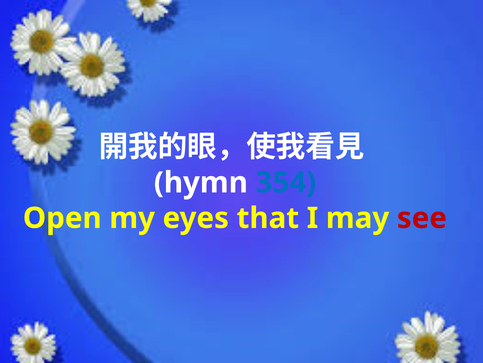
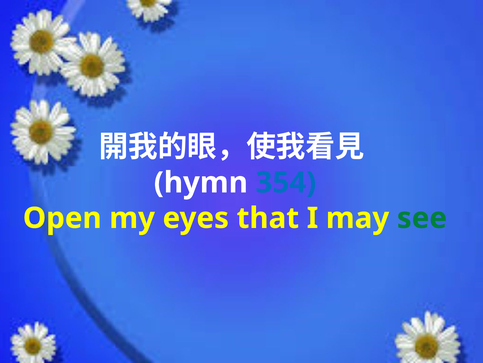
see colour: red -> green
